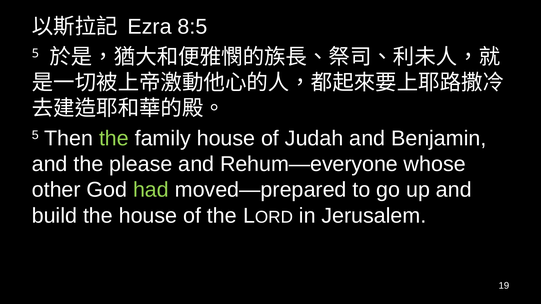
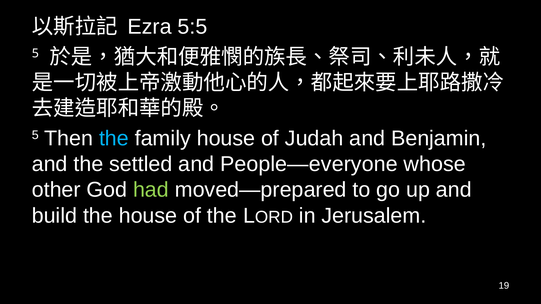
8:5: 8:5 -> 5:5
the at (114, 139) colour: light green -> light blue
please: please -> settled
Rehum—everyone: Rehum—everyone -> People—everyone
